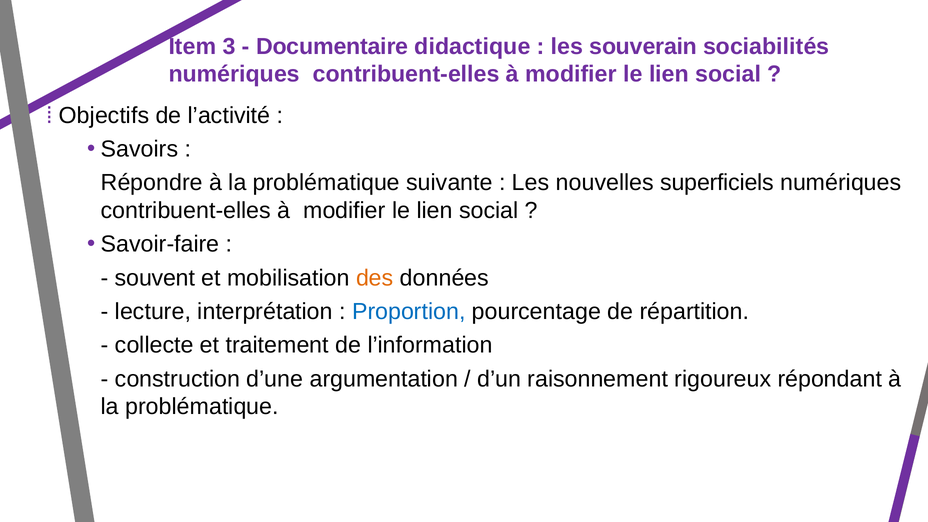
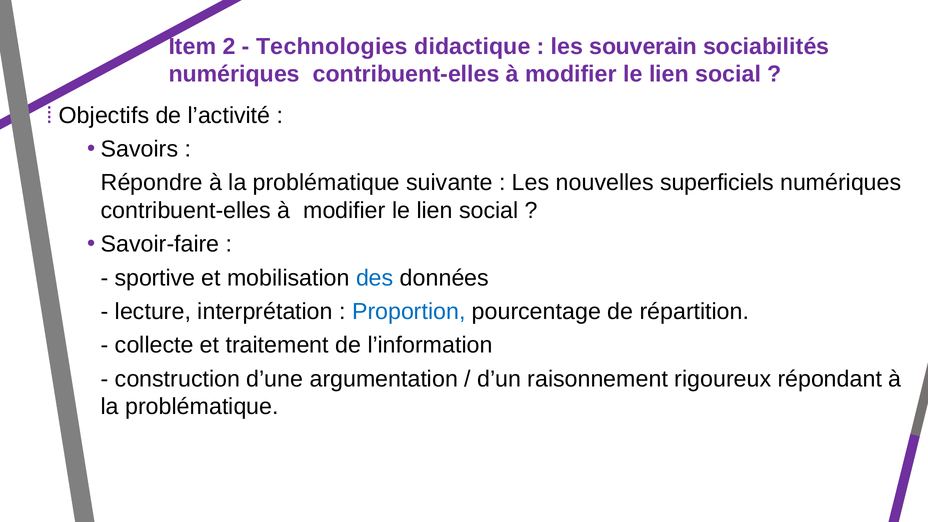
3: 3 -> 2
Documentaire: Documentaire -> Technologies
souvent: souvent -> sportive
des colour: orange -> blue
